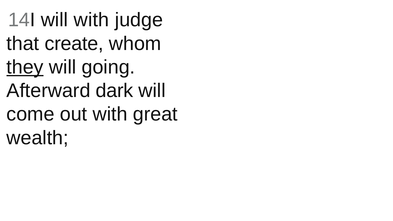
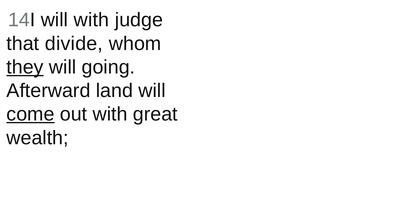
create: create -> divide
dark: dark -> land
come underline: none -> present
